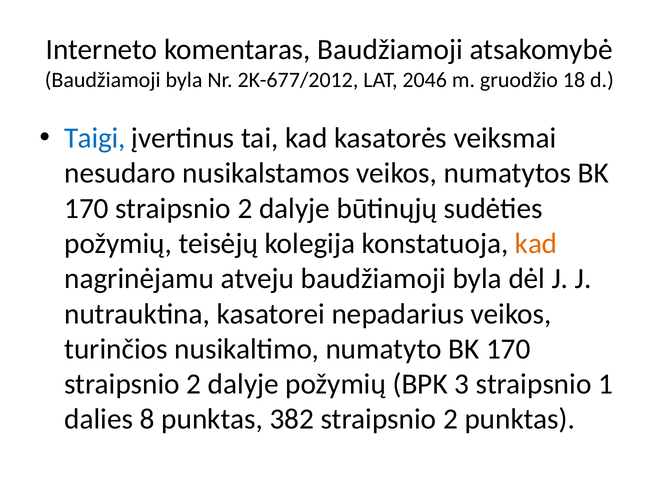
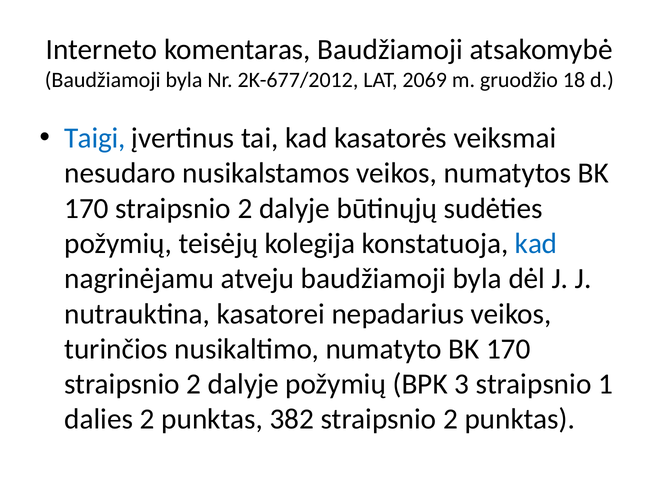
2046: 2046 -> 2069
kad at (536, 244) colour: orange -> blue
dalies 8: 8 -> 2
